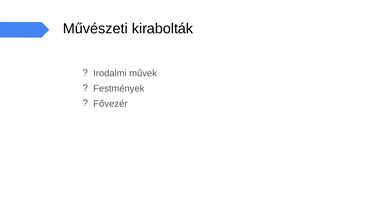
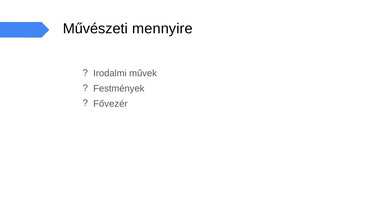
kirabolták: kirabolták -> mennyire
